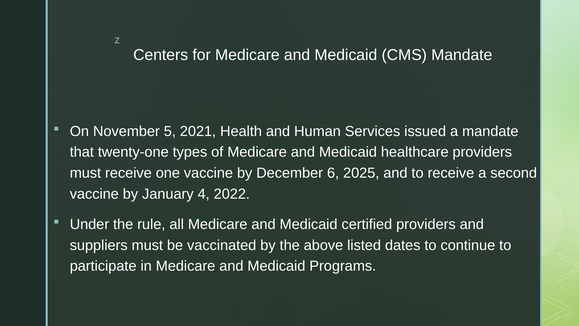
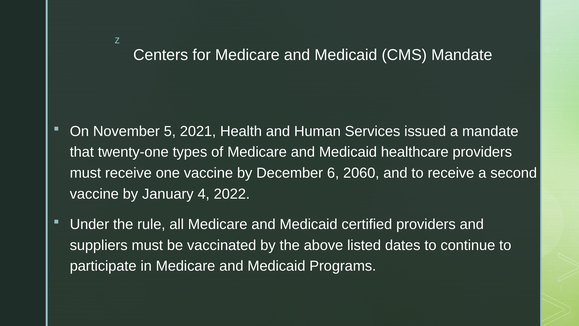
2025: 2025 -> 2060
